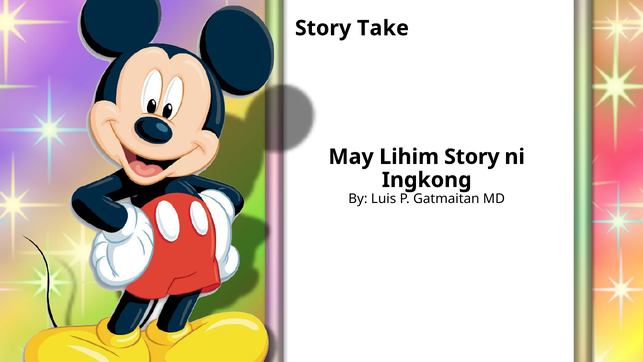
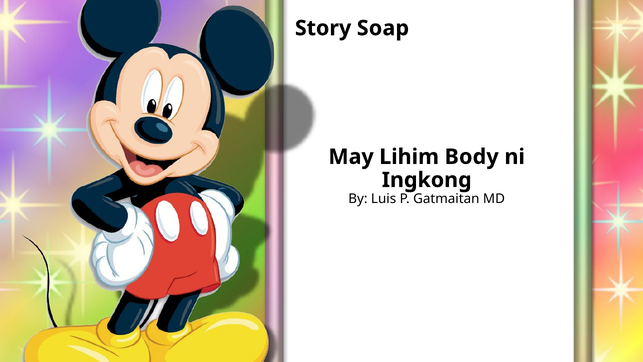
Take: Take -> Soap
Lihim Story: Story -> Body
